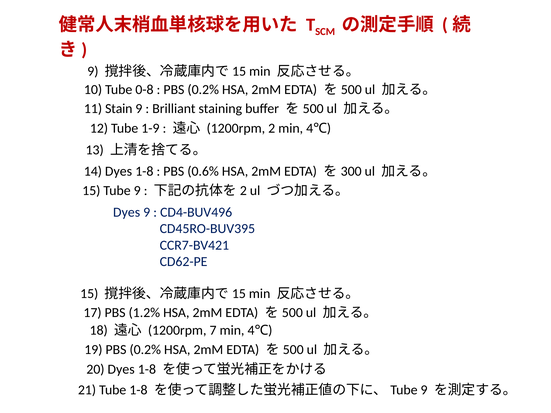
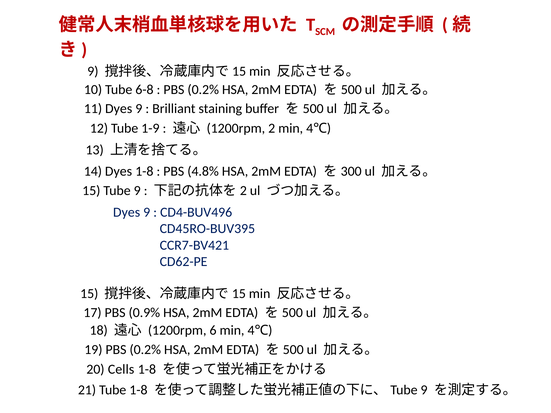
0-8: 0-8 -> 6-8
11 Stain: Stain -> Dyes
0.6%: 0.6% -> 4.8%
1.2%: 1.2% -> 0.9%
7: 7 -> 6
20 Dyes: Dyes -> Cells
